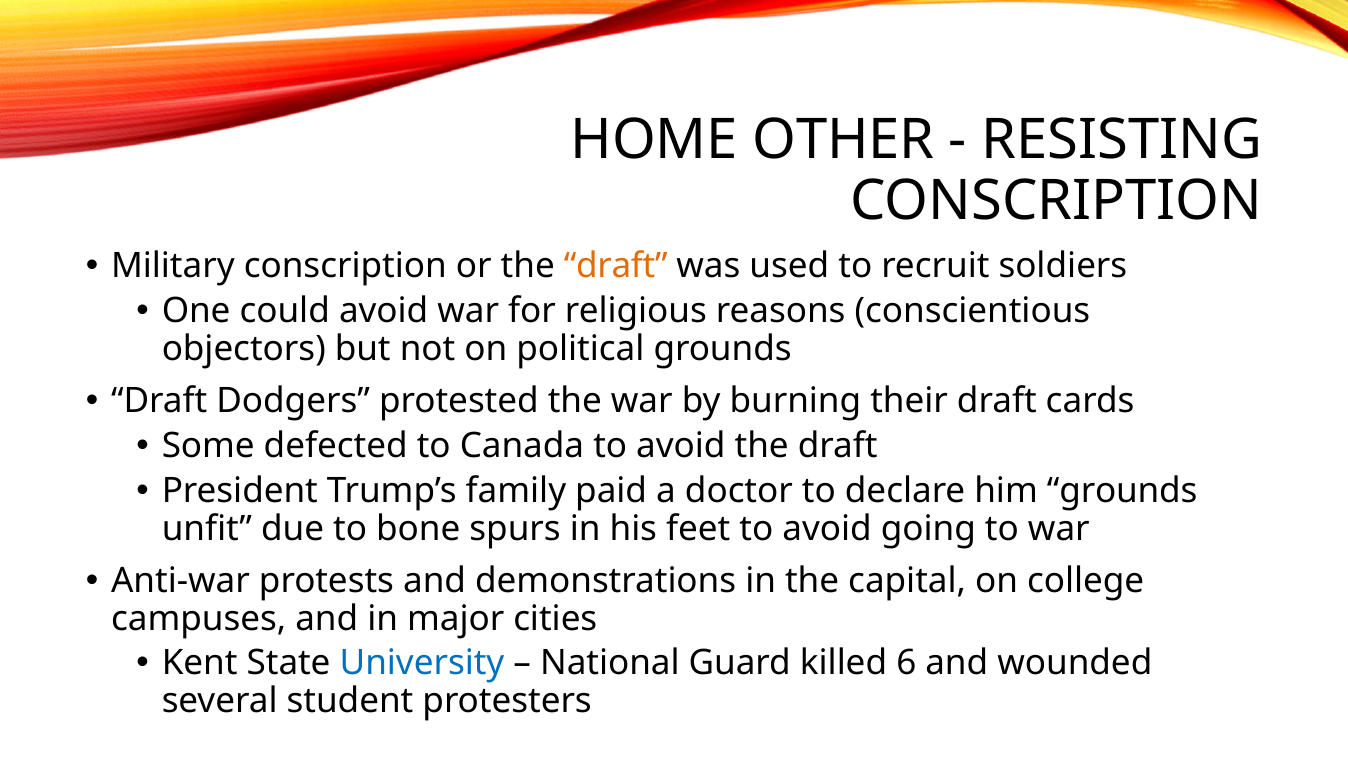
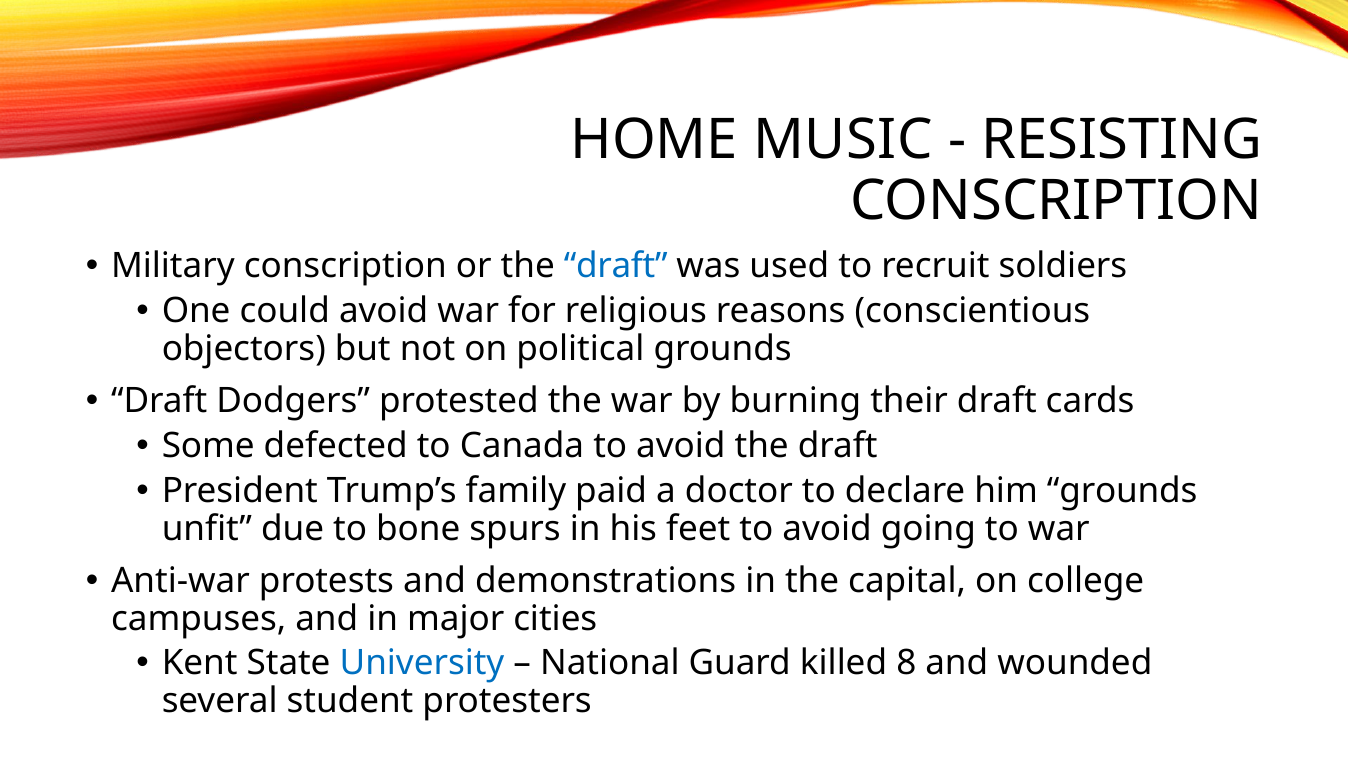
OTHER: OTHER -> MUSIC
draft at (616, 266) colour: orange -> blue
6: 6 -> 8
